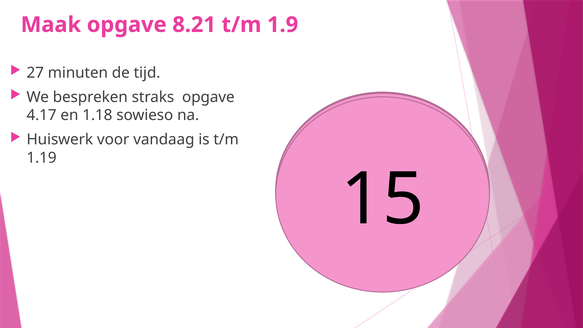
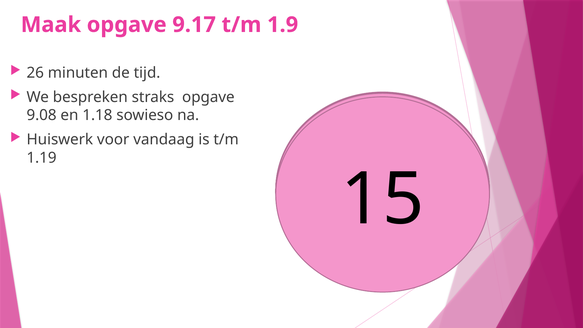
8.21: 8.21 -> 9.17
27: 27 -> 26
4.17: 4.17 -> 9.08
